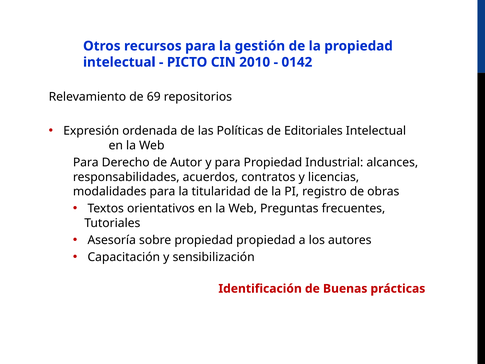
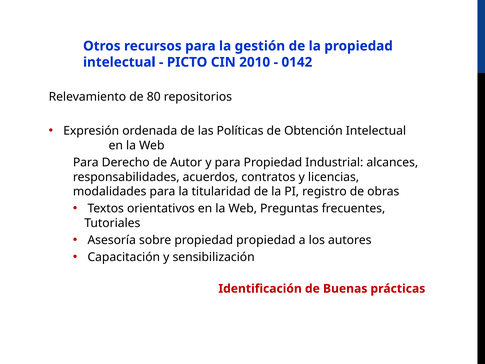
69: 69 -> 80
Editoriales: Editoriales -> Obtención
